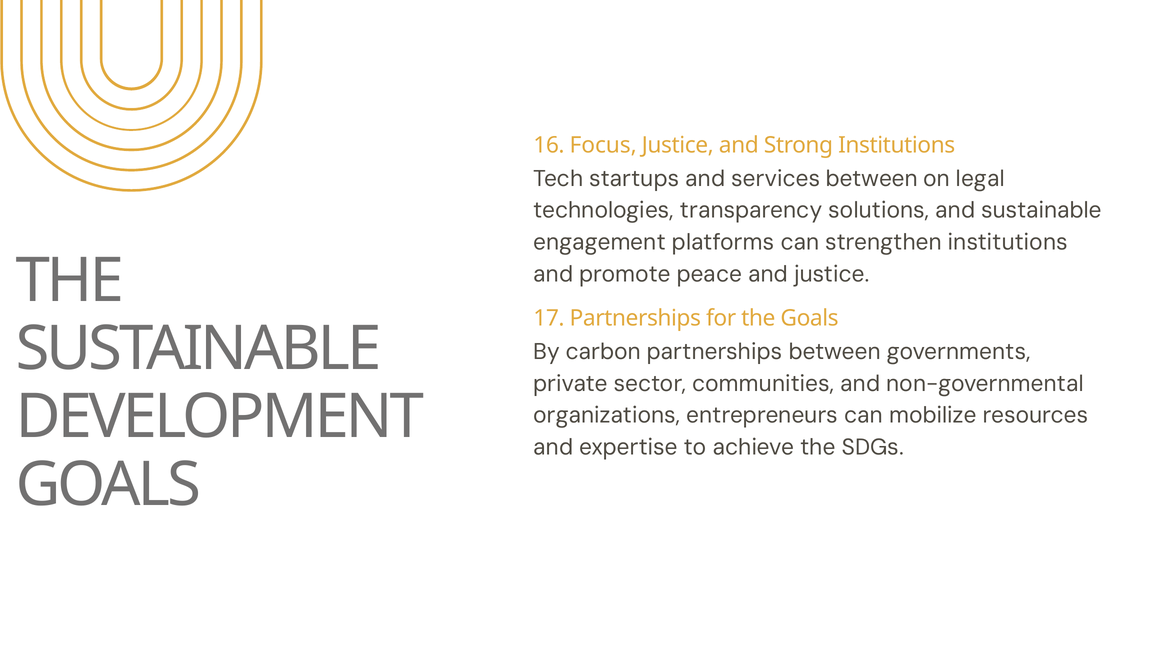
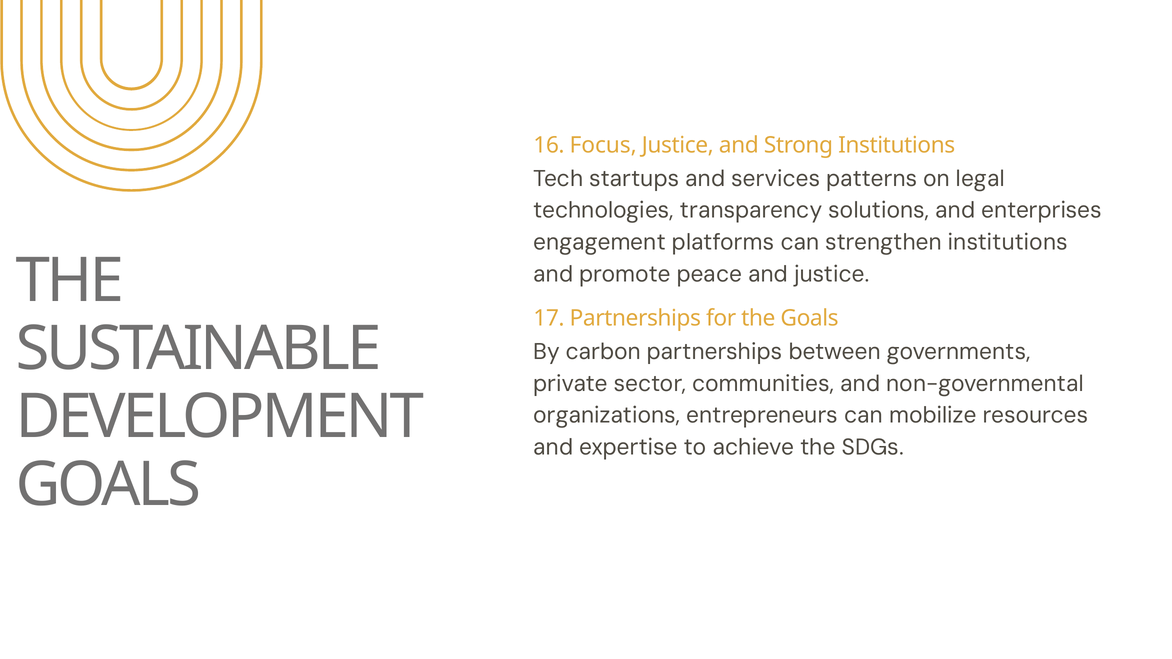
services between: between -> patterns
and sustainable: sustainable -> enterprises
